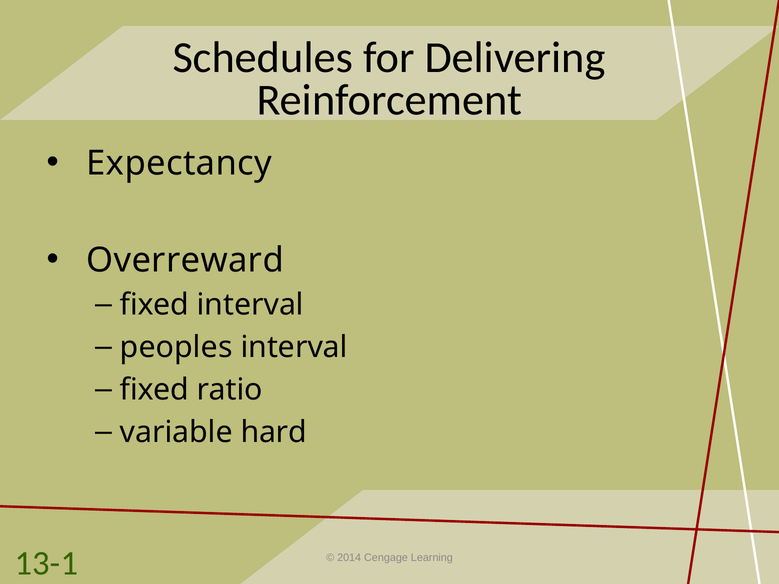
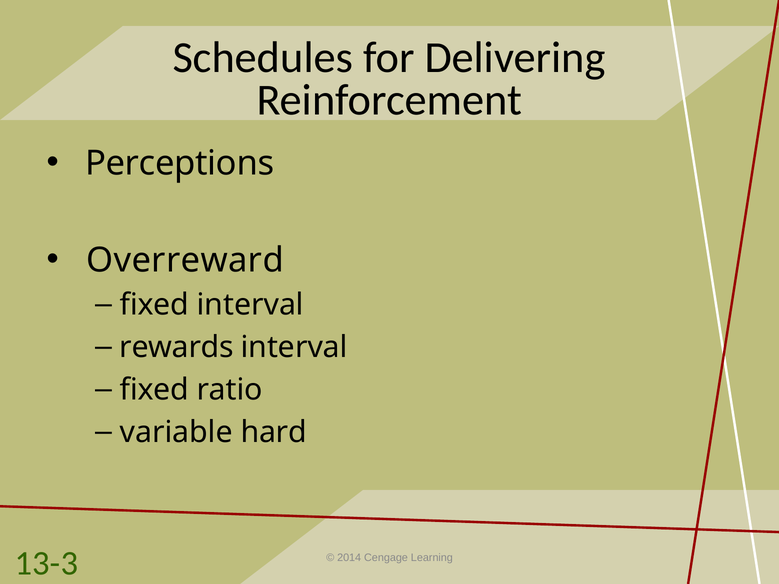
Expectancy: Expectancy -> Perceptions
peoples: peoples -> rewards
13-1: 13-1 -> 13-3
